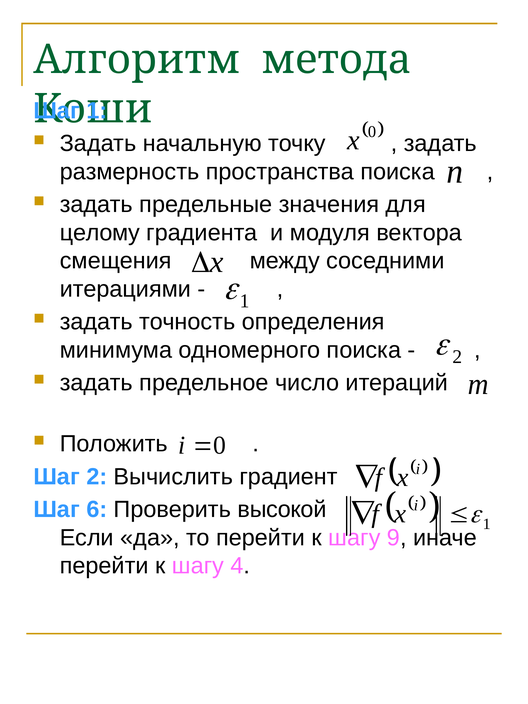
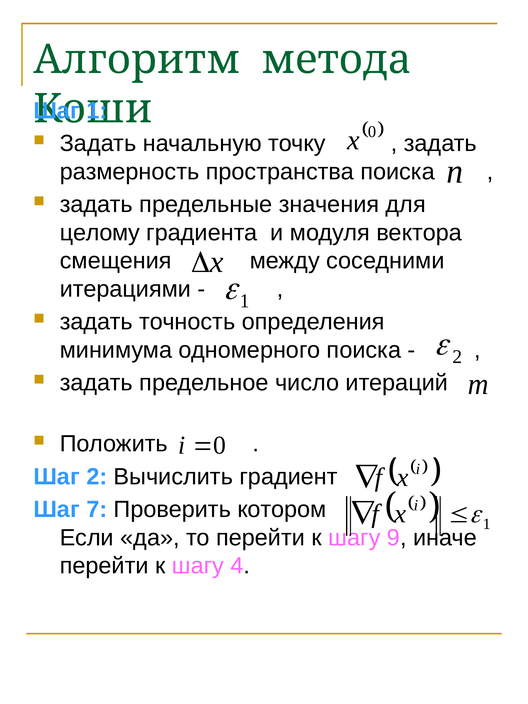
6: 6 -> 7
высокой: высокой -> котором
